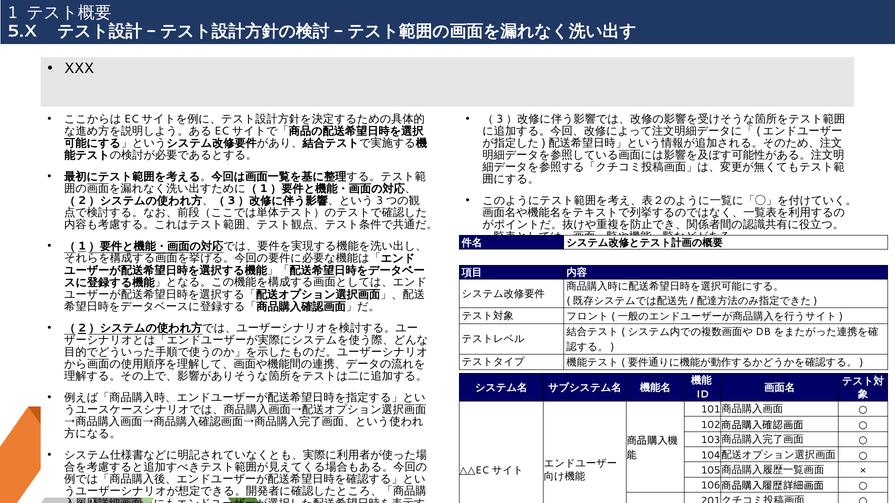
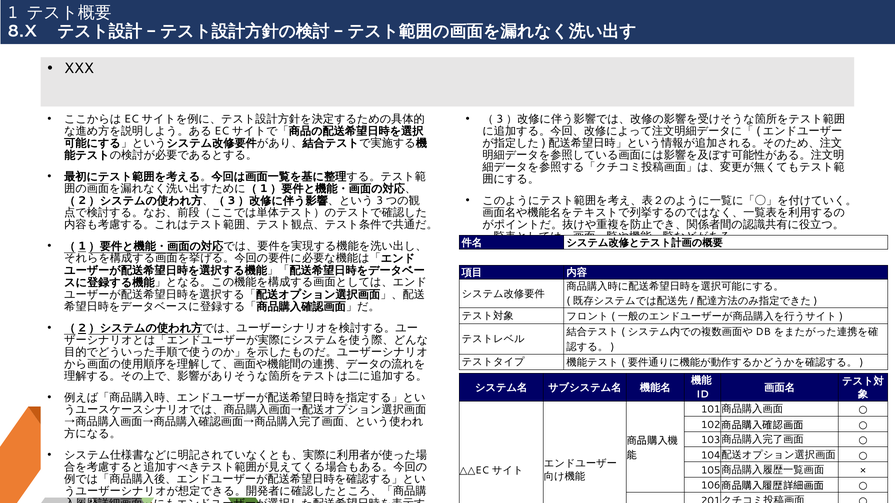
5.X: 5.X -> 8.X
